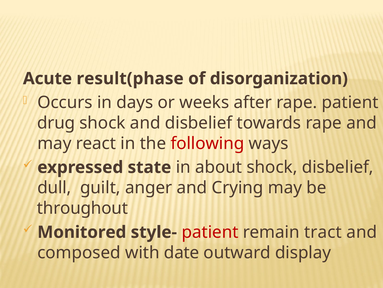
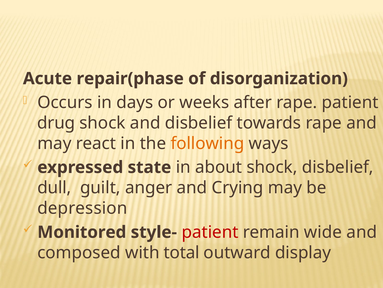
result(phase: result(phase -> repair(phase
following colour: red -> orange
throughout: throughout -> depression
tract: tract -> wide
date: date -> total
